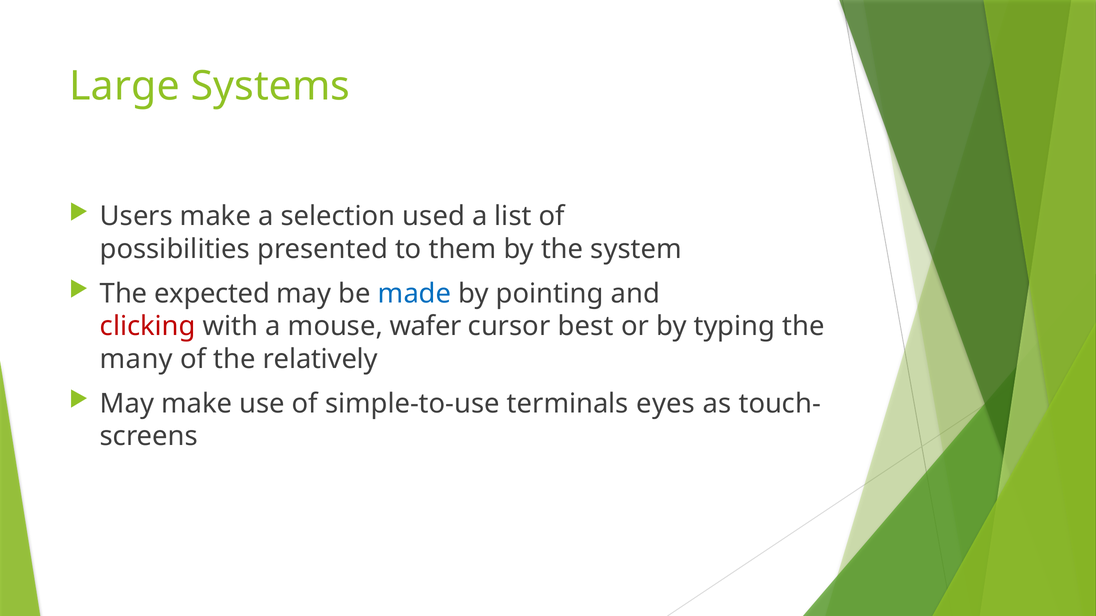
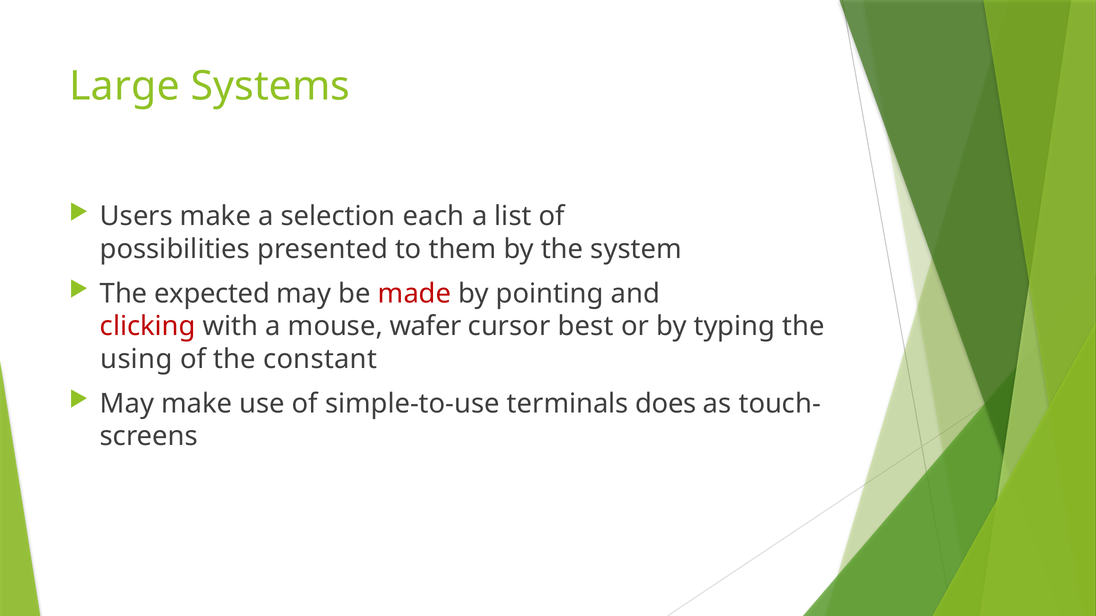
used: used -> each
made colour: blue -> red
many: many -> using
relatively: relatively -> constant
eyes: eyes -> does
